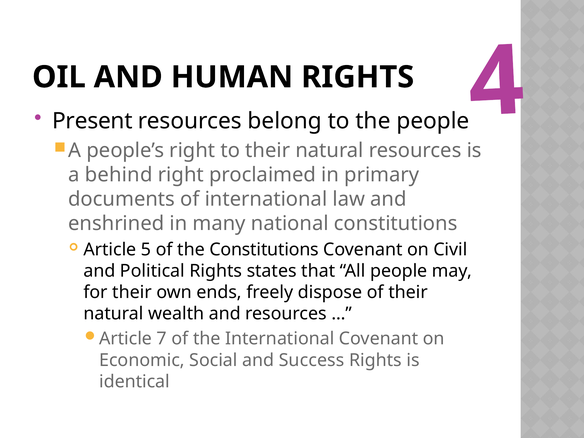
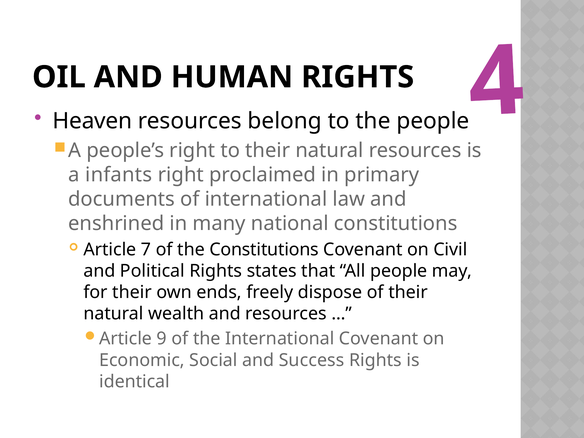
Present: Present -> Heaven
behind: behind -> infants
5: 5 -> 7
7: 7 -> 9
